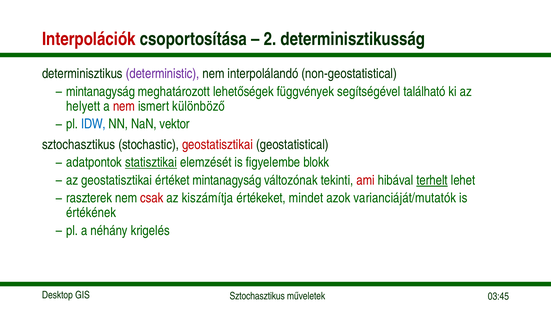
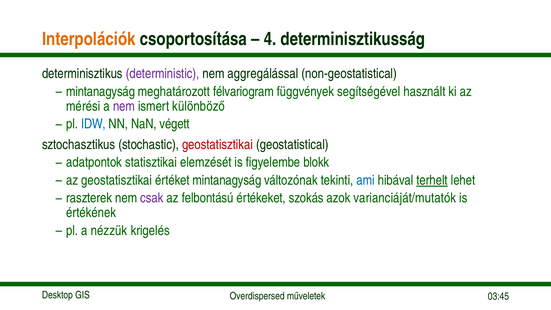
Interpolációk colour: red -> orange
2: 2 -> 4
interpolálandó: interpolálandó -> aggregálással
lehetőségek: lehetőségek -> félvariogram
található: található -> használt
helyett: helyett -> mérési
nem at (124, 106) colour: red -> purple
vektor: vektor -> végett
statisztikai underline: present -> none
ami colour: red -> blue
csak colour: red -> purple
kiszámítja: kiszámítja -> felbontású
mindet: mindet -> szokás
néhány: néhány -> nézzük
Sztochasztikus at (257, 296): Sztochasztikus -> Overdispersed
